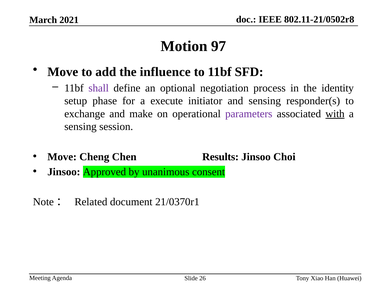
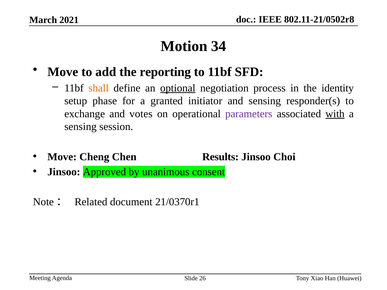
97: 97 -> 34
influence: influence -> reporting
shall colour: purple -> orange
optional underline: none -> present
execute: execute -> granted
make: make -> votes
